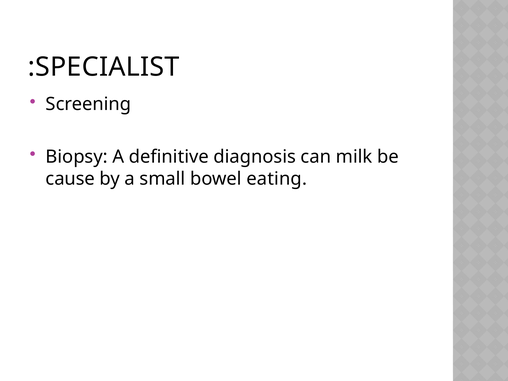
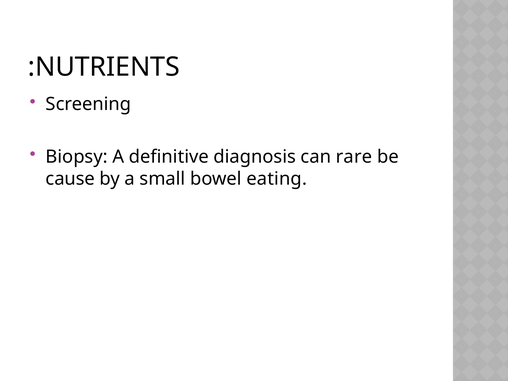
SPECIALIST: SPECIALIST -> NUTRIENTS
milk: milk -> rare
